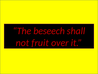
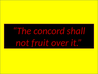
beseech: beseech -> concord
